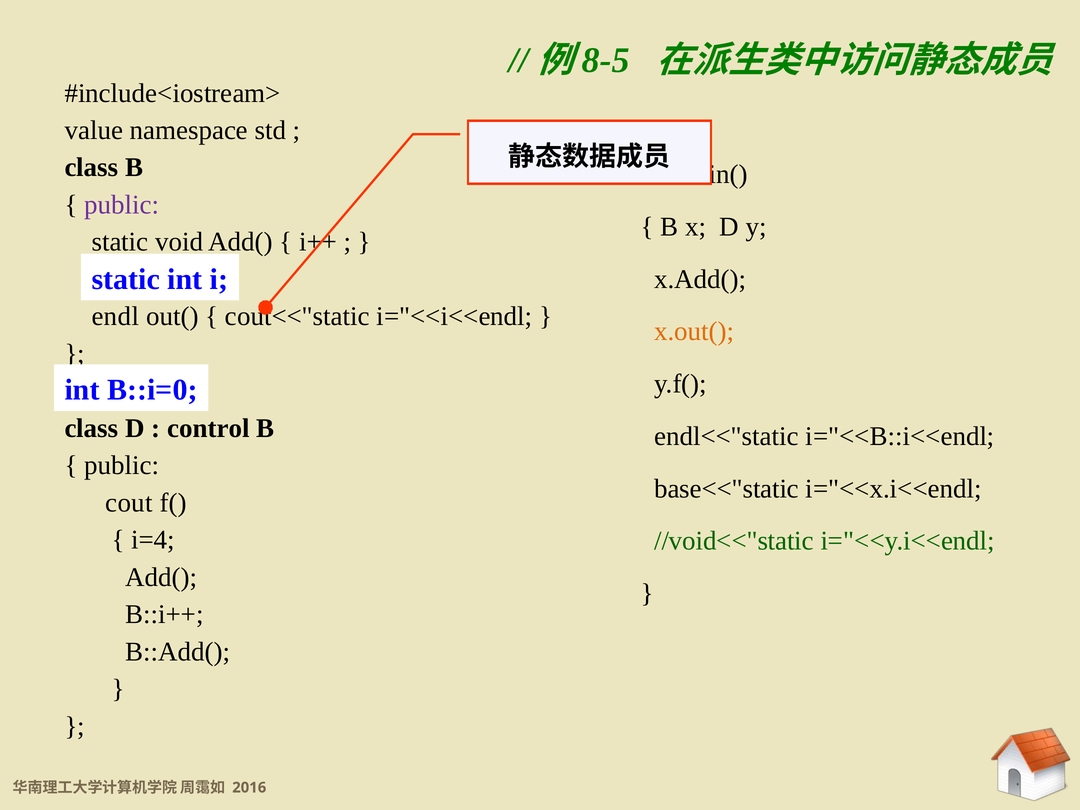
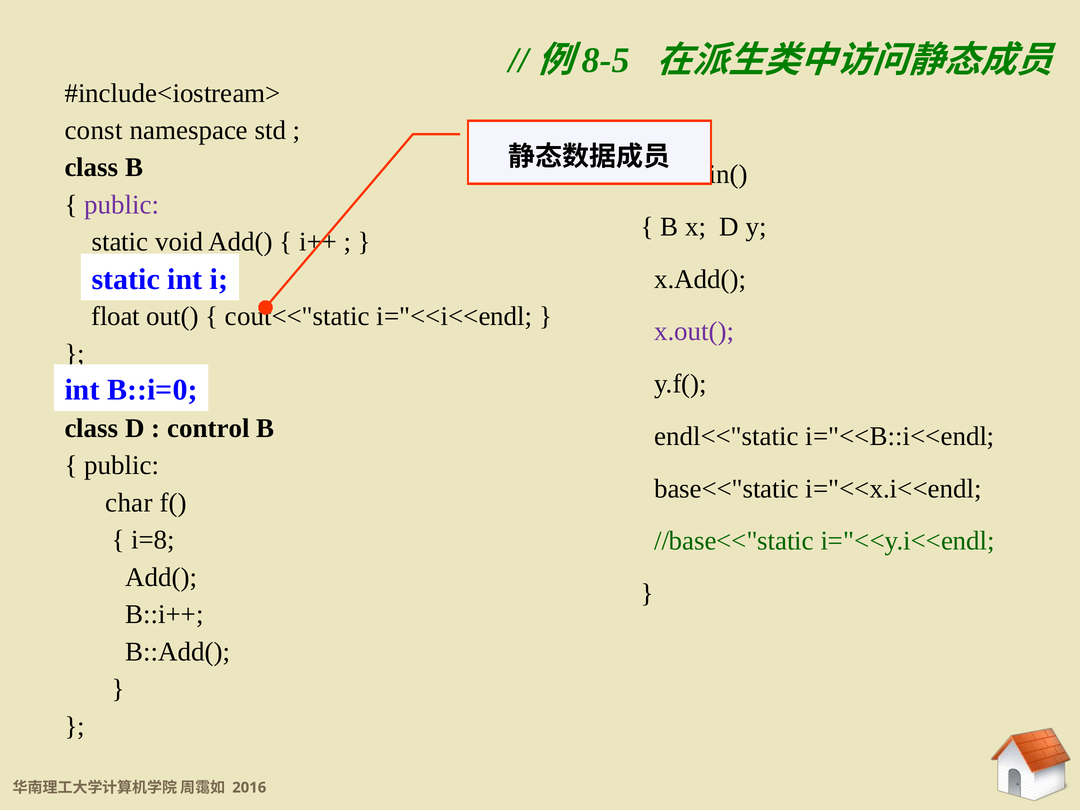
value: value -> const
endl: endl -> float
x.out( colour: orange -> purple
cout: cout -> char
i=4: i=4 -> i=8
//void<<"static: //void<<"static -> //base<<"static
